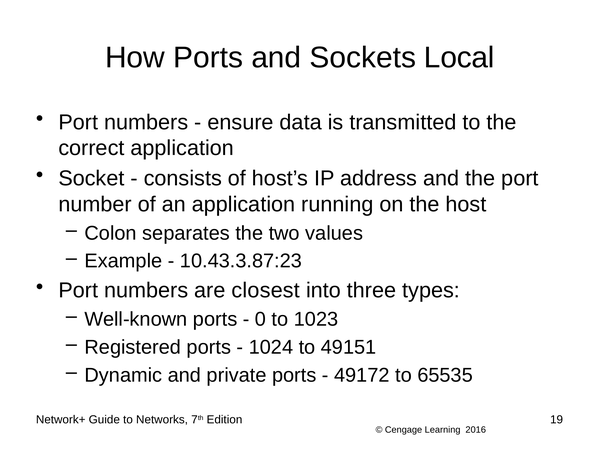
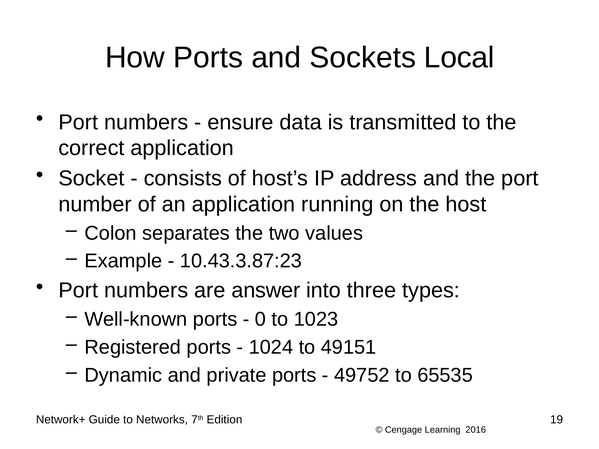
closest: closest -> answer
49172: 49172 -> 49752
